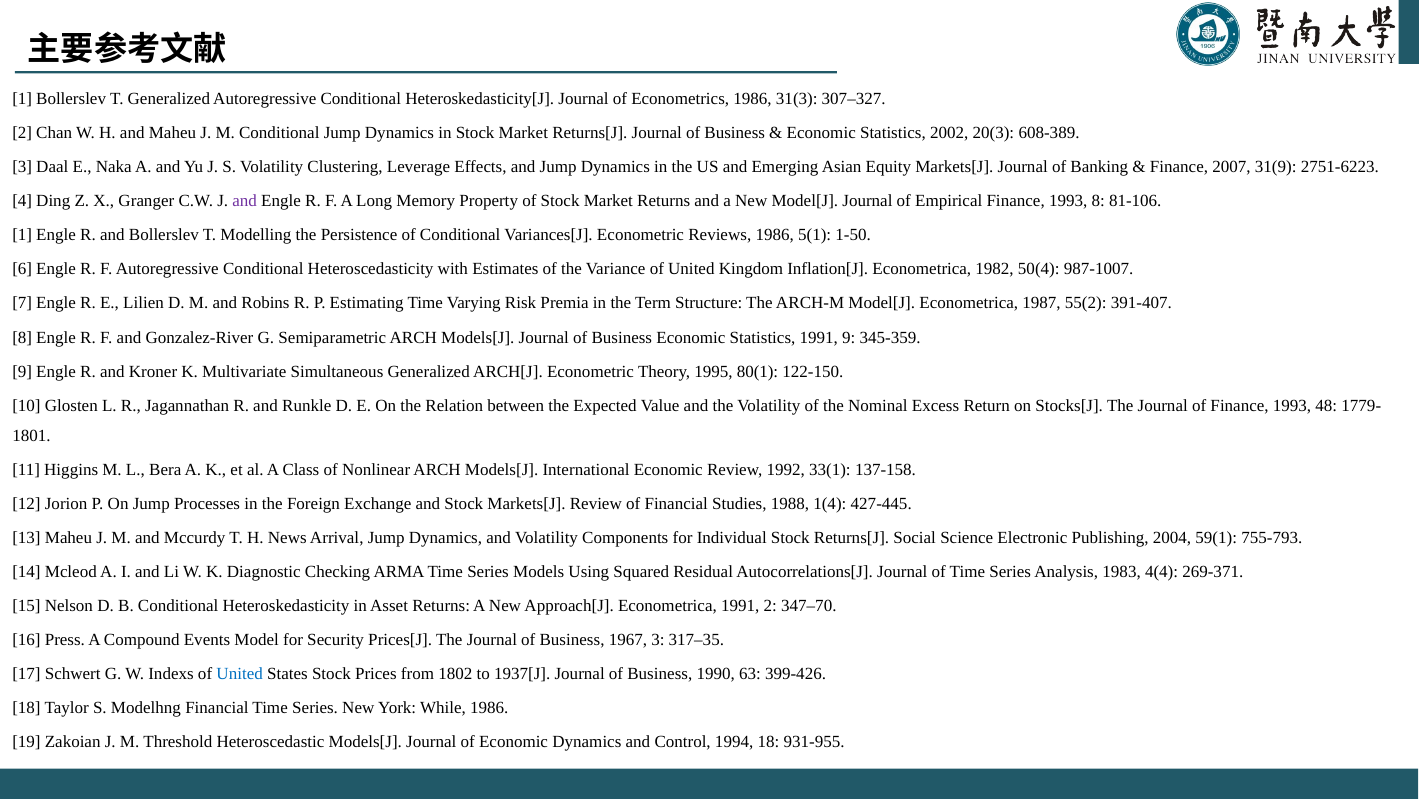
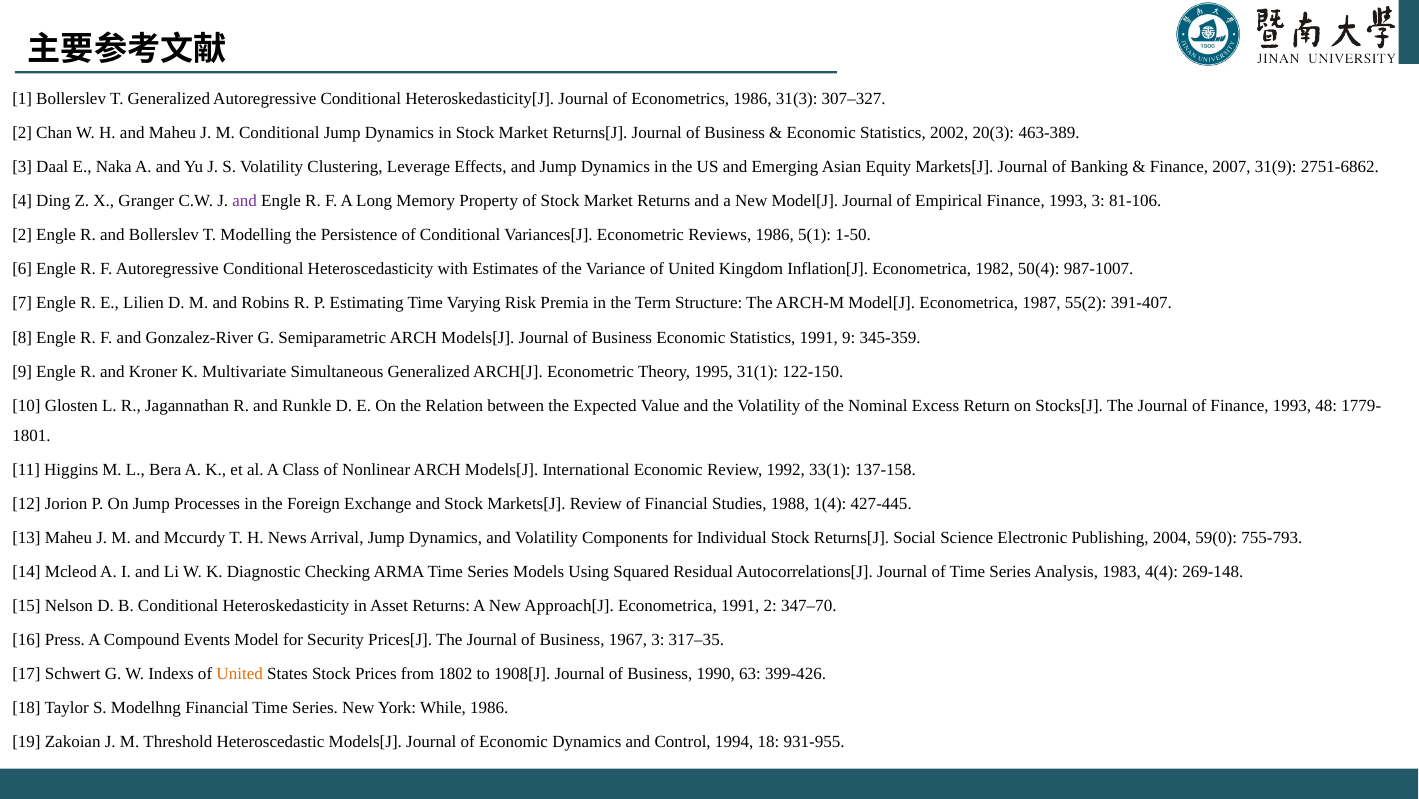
608-389: 608-389 -> 463-389
2751-6223: 2751-6223 -> 2751-6862
1993 8: 8 -> 3
1 at (22, 235): 1 -> 2
80(1: 80(1 -> 31(1
59(1: 59(1 -> 59(0
269-371: 269-371 -> 269-148
United at (240, 674) colour: blue -> orange
1937[J: 1937[J -> 1908[J
